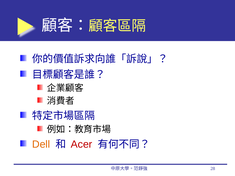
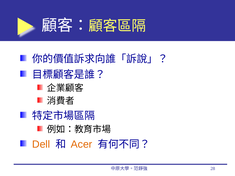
Acer colour: red -> orange
